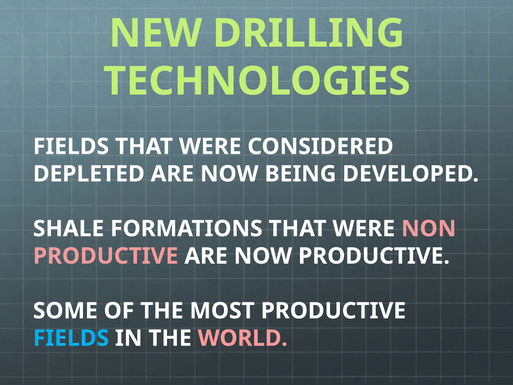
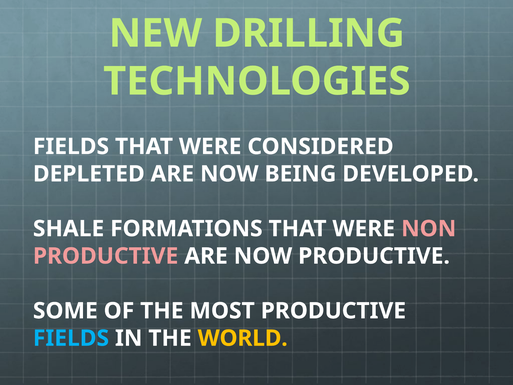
WORLD colour: pink -> yellow
